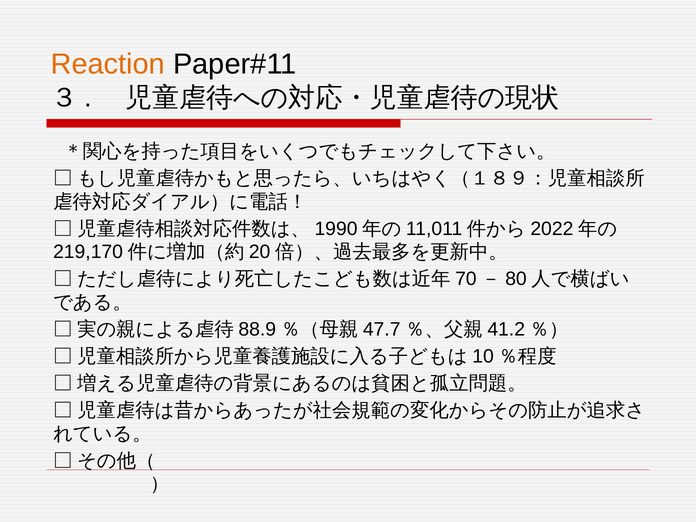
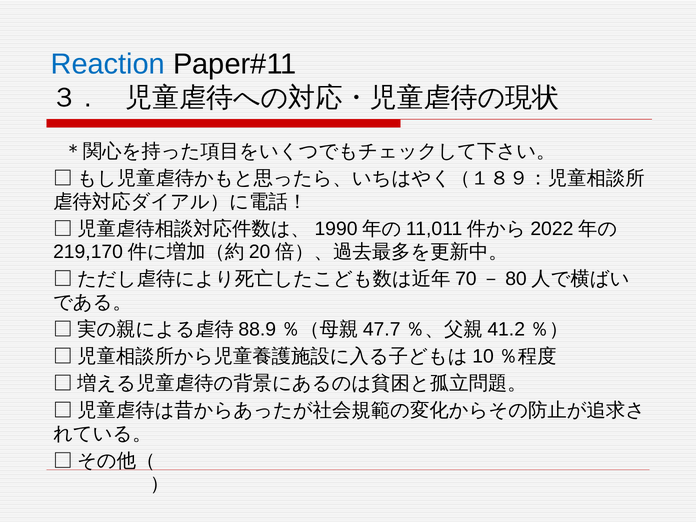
Reaction colour: orange -> blue
